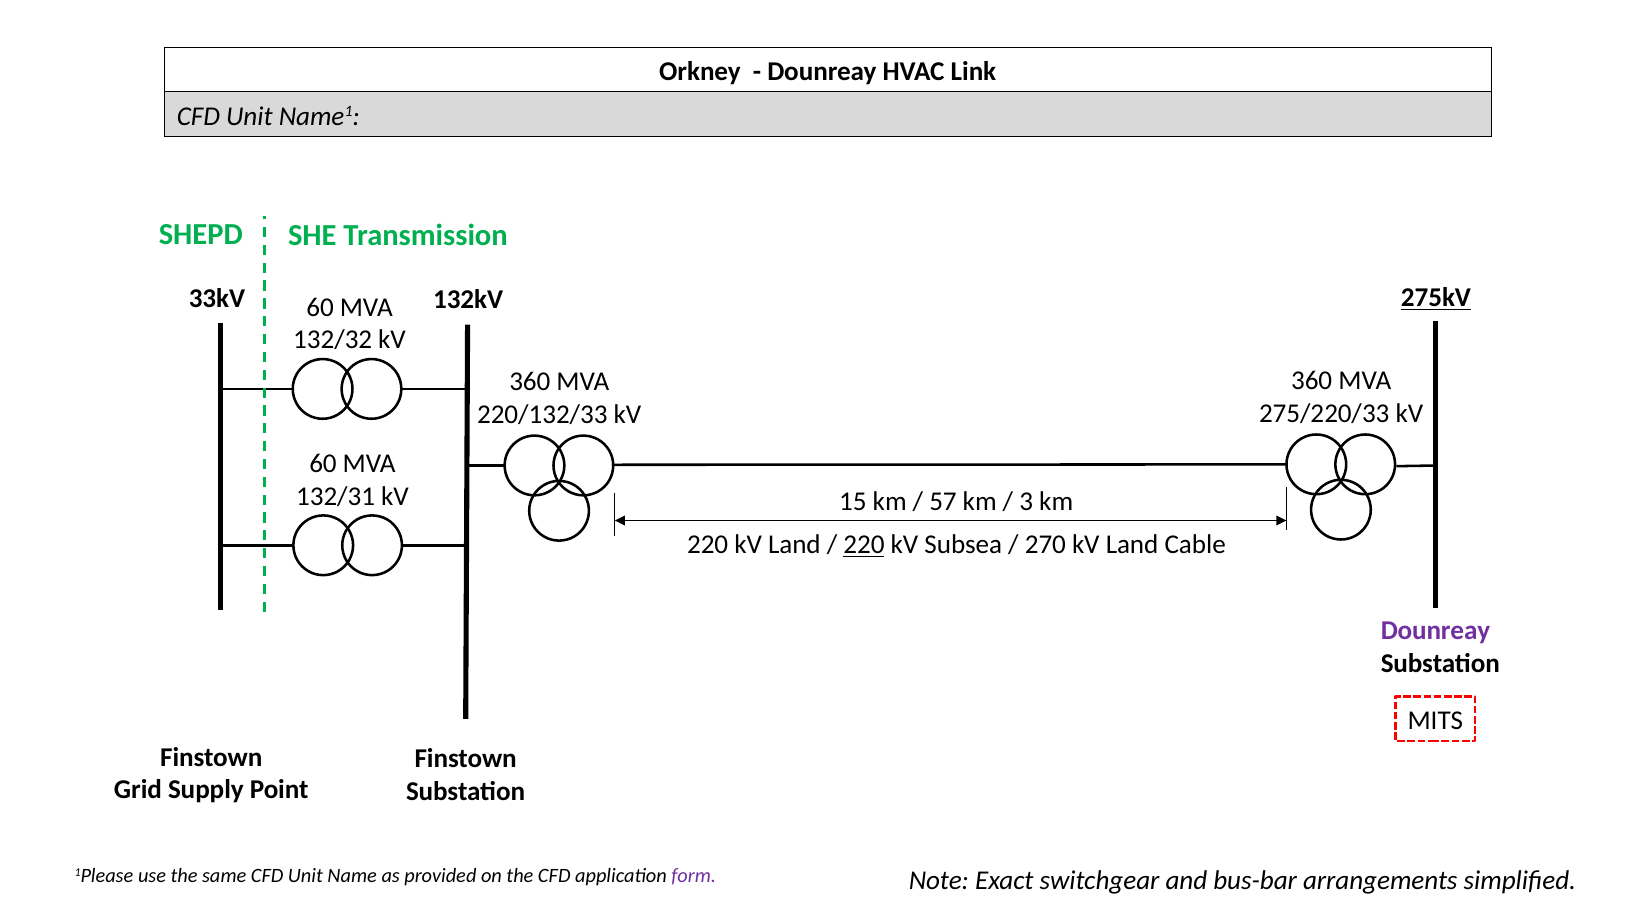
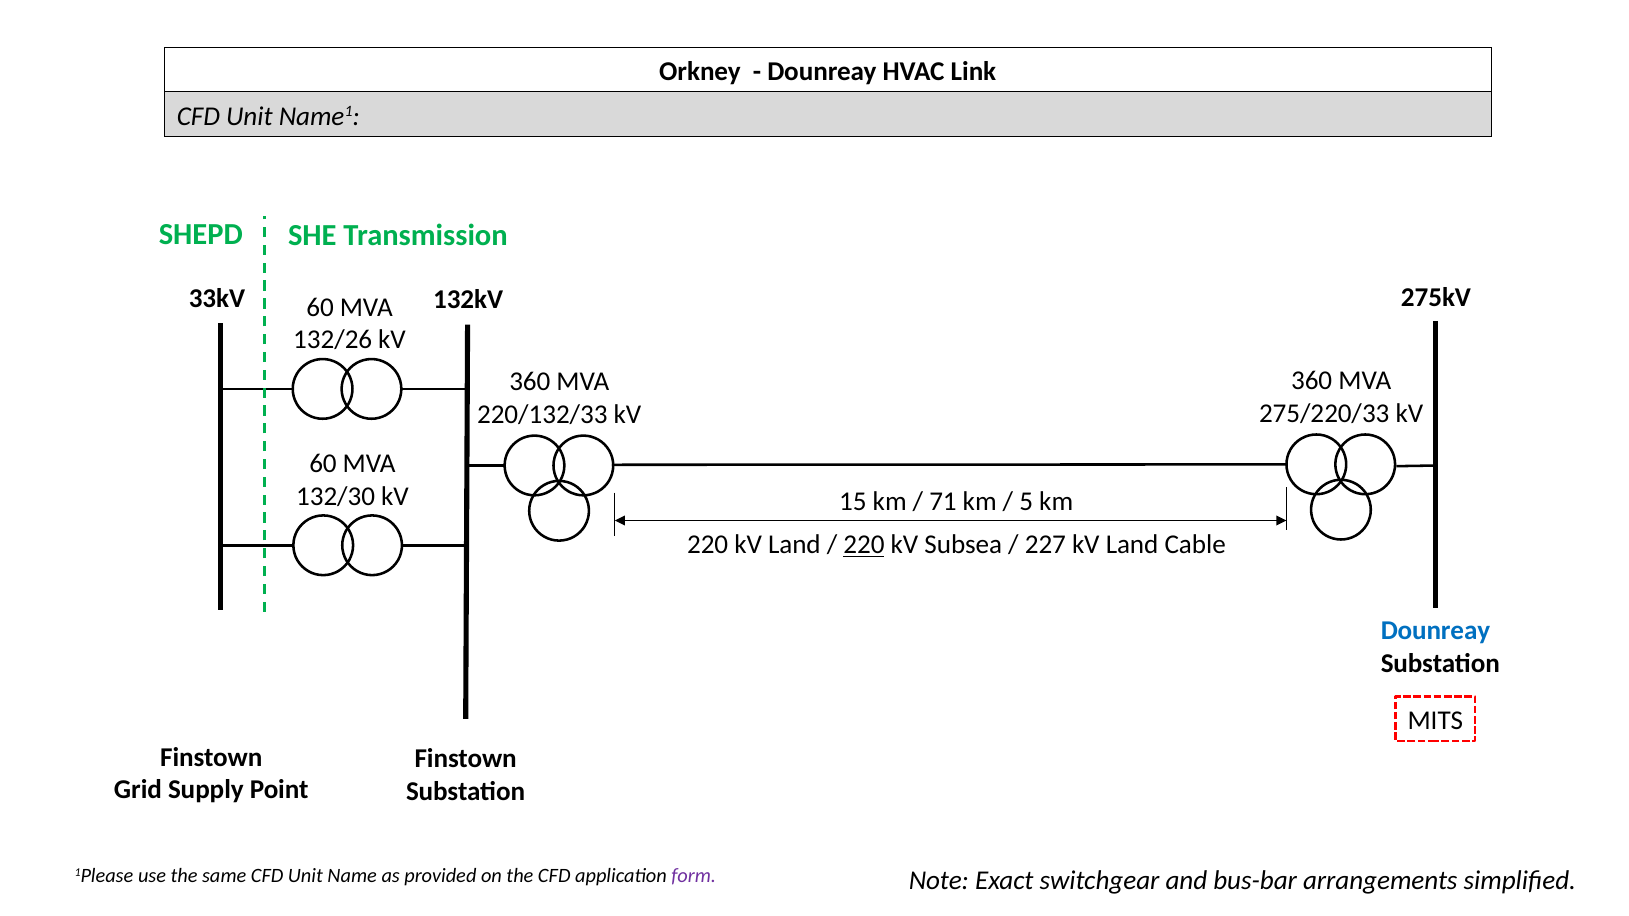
275kV underline: present -> none
132/32: 132/32 -> 132/26
132/31: 132/31 -> 132/30
57: 57 -> 71
3: 3 -> 5
270: 270 -> 227
Dounreay at (1435, 631) colour: purple -> blue
